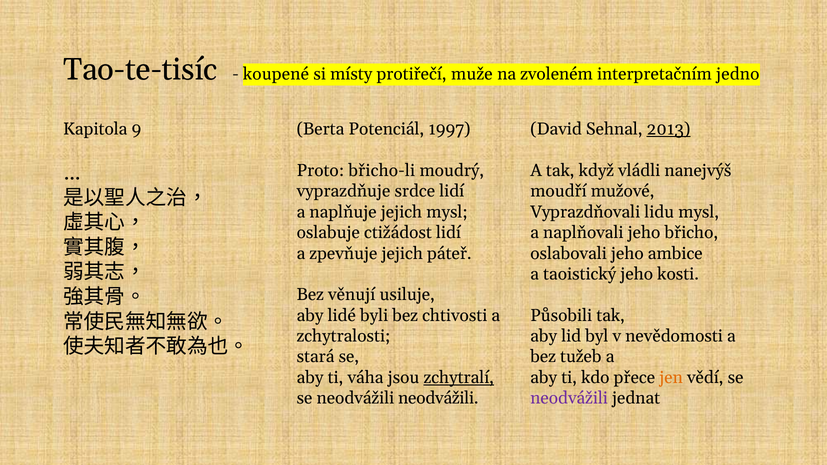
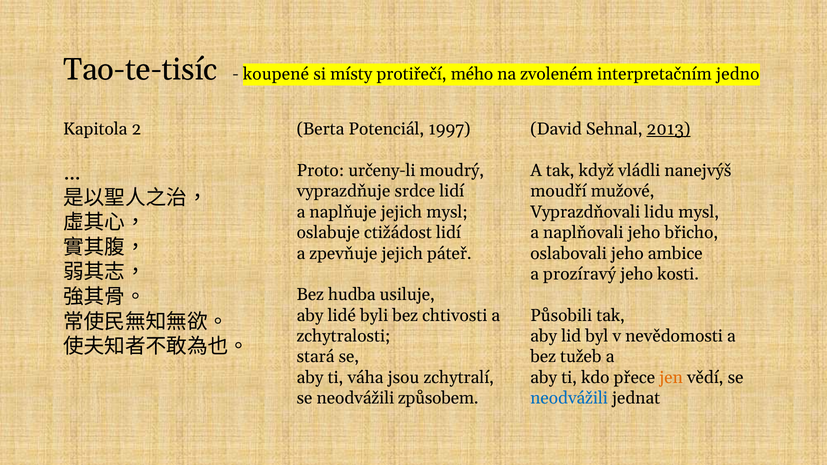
muže: muže -> mého
9: 9 -> 2
břicho-li: břicho-li -> určeny-li
taoistický: taoistický -> prozíravý
věnují: věnují -> hudba
zchytralí underline: present -> none
neodvážili neodvážili: neodvážili -> způsobem
neodvážili at (569, 398) colour: purple -> blue
